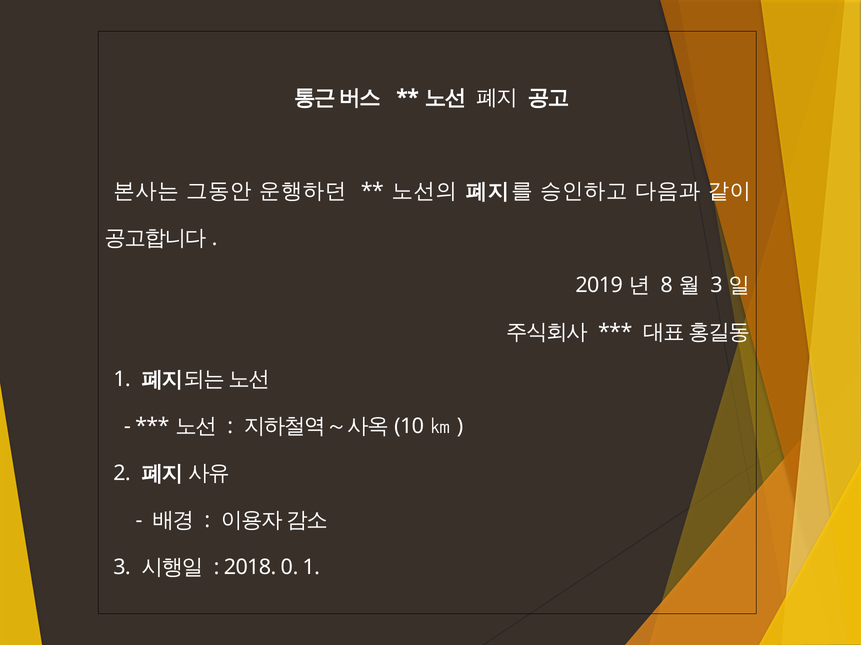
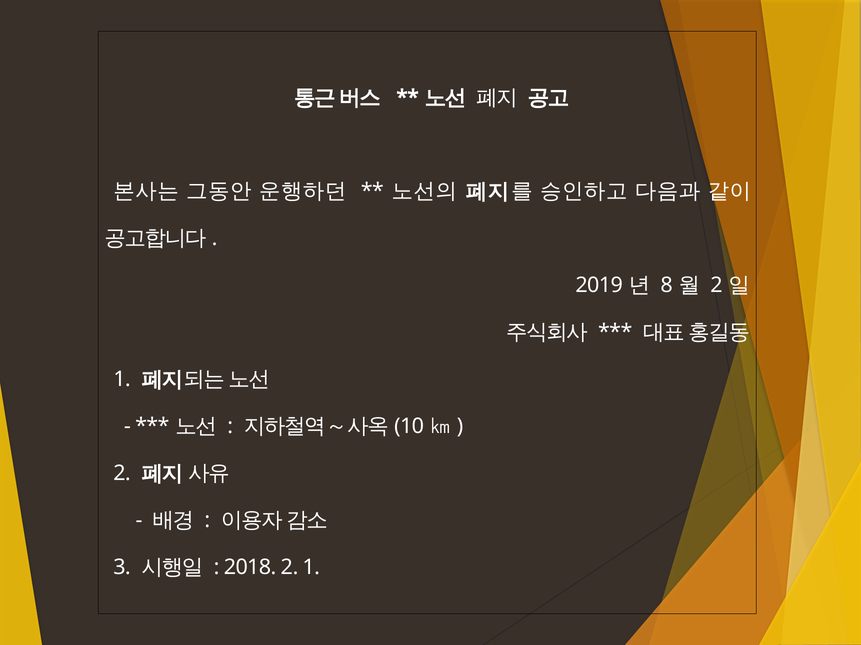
3 at (717, 286): 3 -> 2
2018 0: 0 -> 2
